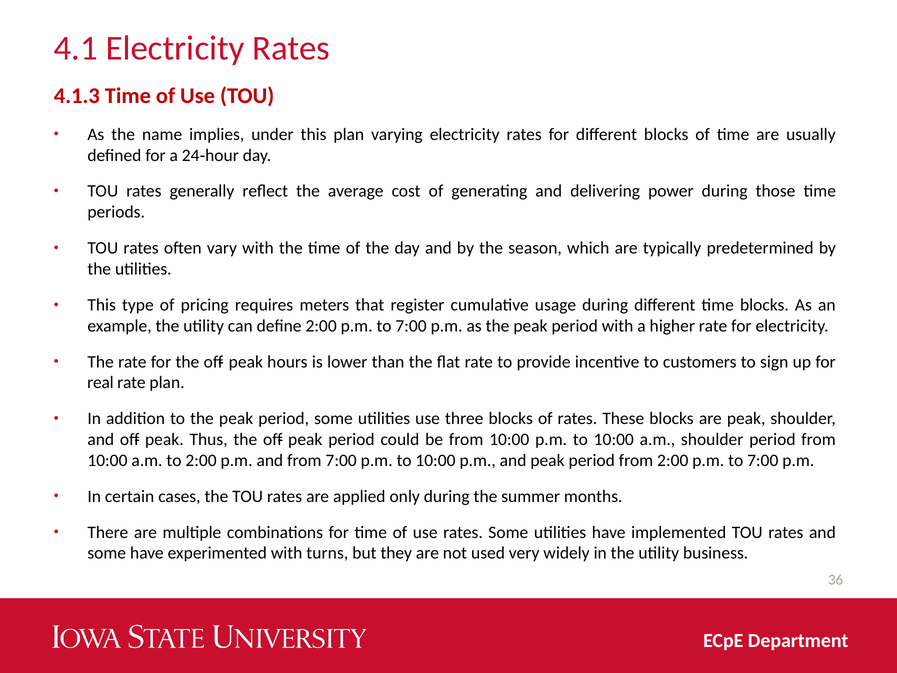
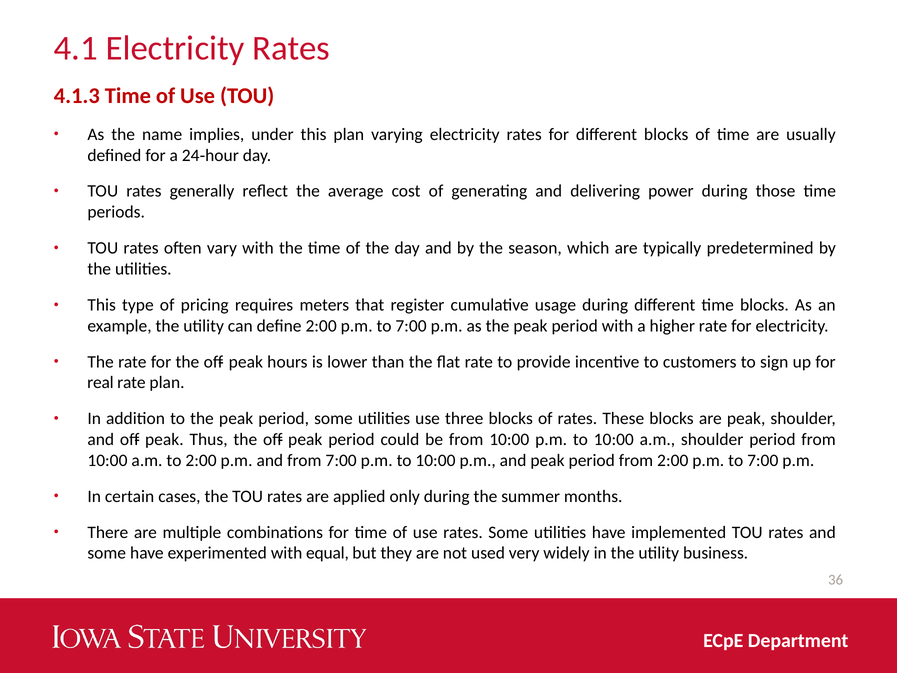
turns: turns -> equal
